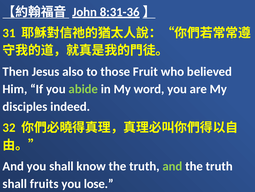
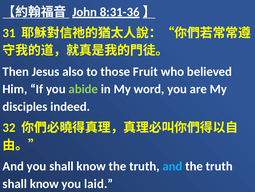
and at (172, 166) colour: light green -> light blue
fruits at (44, 183): fruits -> know
lose: lose -> laid
